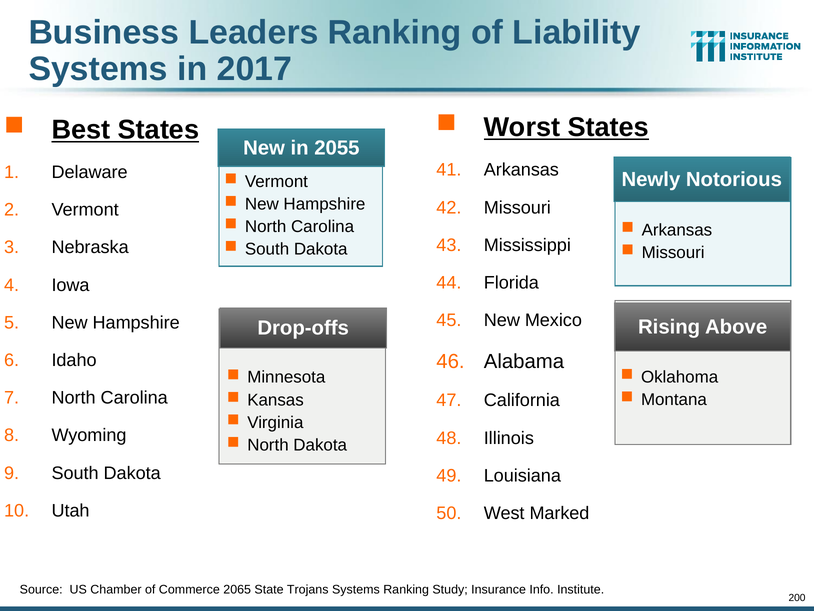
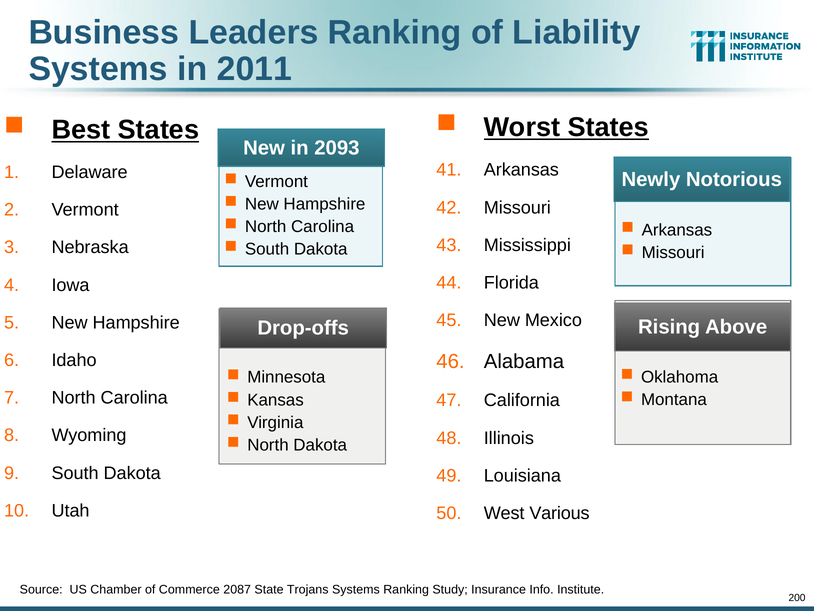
2017: 2017 -> 2011
2055: 2055 -> 2093
Marked: Marked -> Various
2065: 2065 -> 2087
